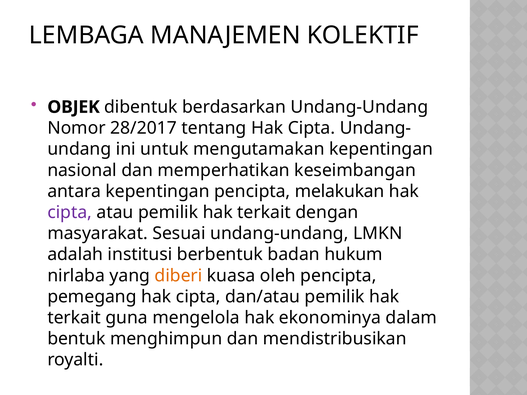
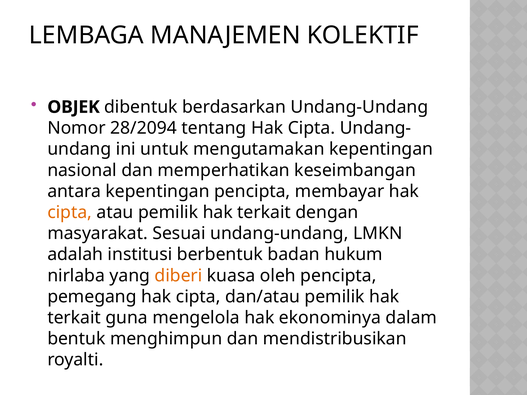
28/2017: 28/2017 -> 28/2094
melakukan: melakukan -> membayar
cipta at (70, 213) colour: purple -> orange
